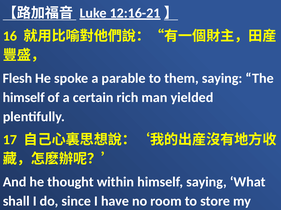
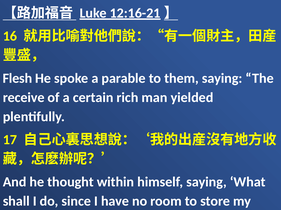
himself at (24, 98): himself -> receive
